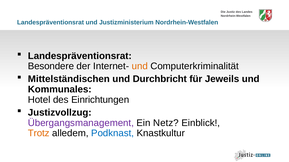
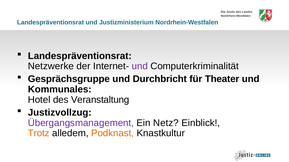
Besondere: Besondere -> Netzwerke
und at (140, 66) colour: orange -> purple
Mittelständischen: Mittelständischen -> Gesprächsgruppe
Jeweils: Jeweils -> Theater
Einrichtungen: Einrichtungen -> Veranstaltung
Podknast colour: blue -> orange
